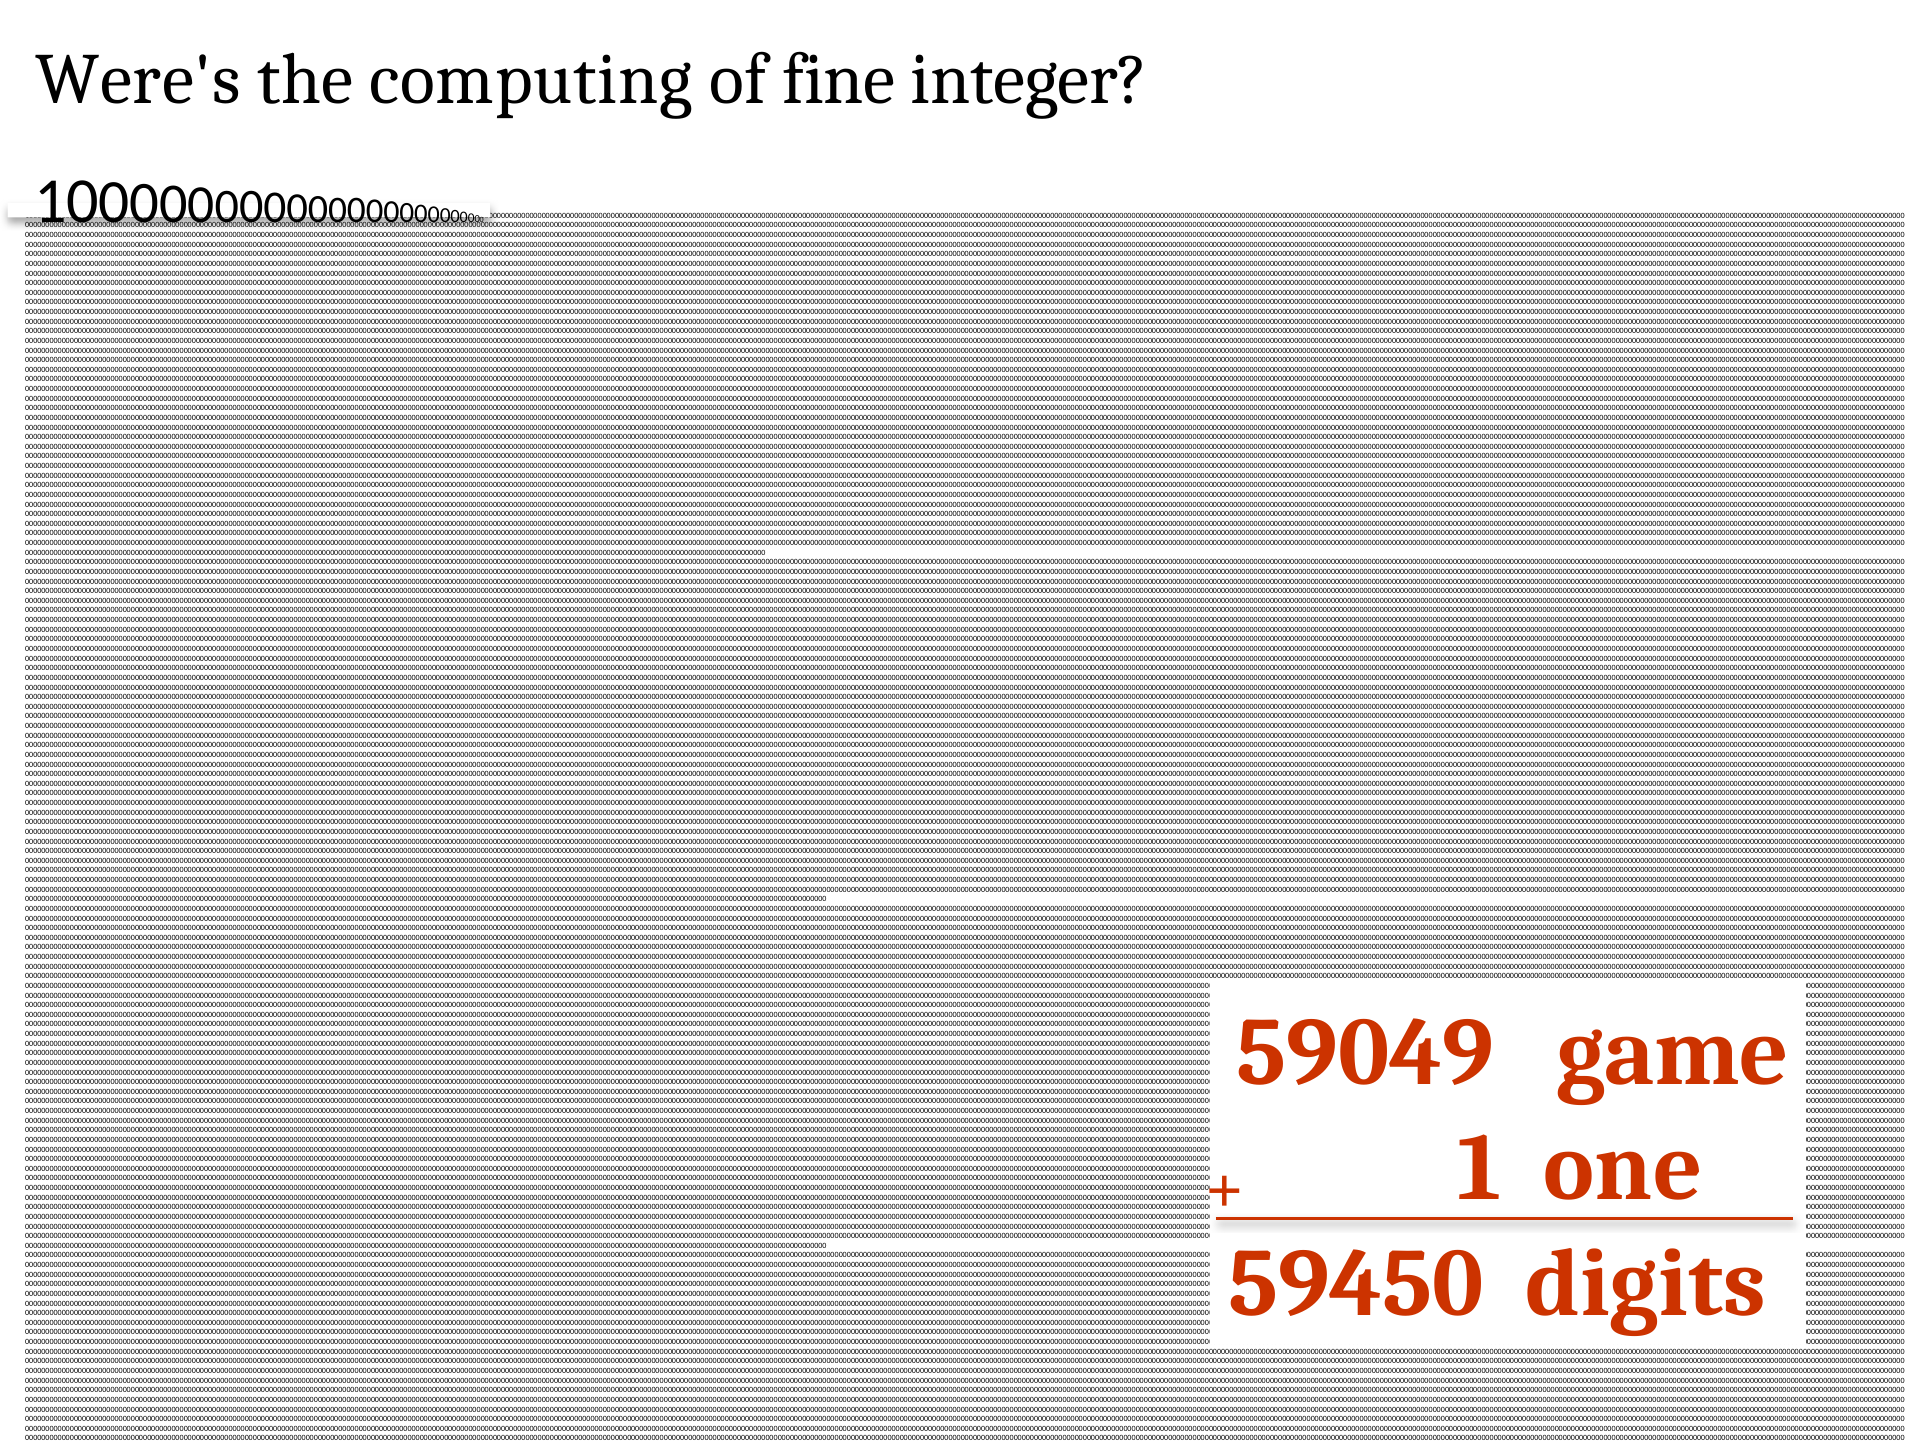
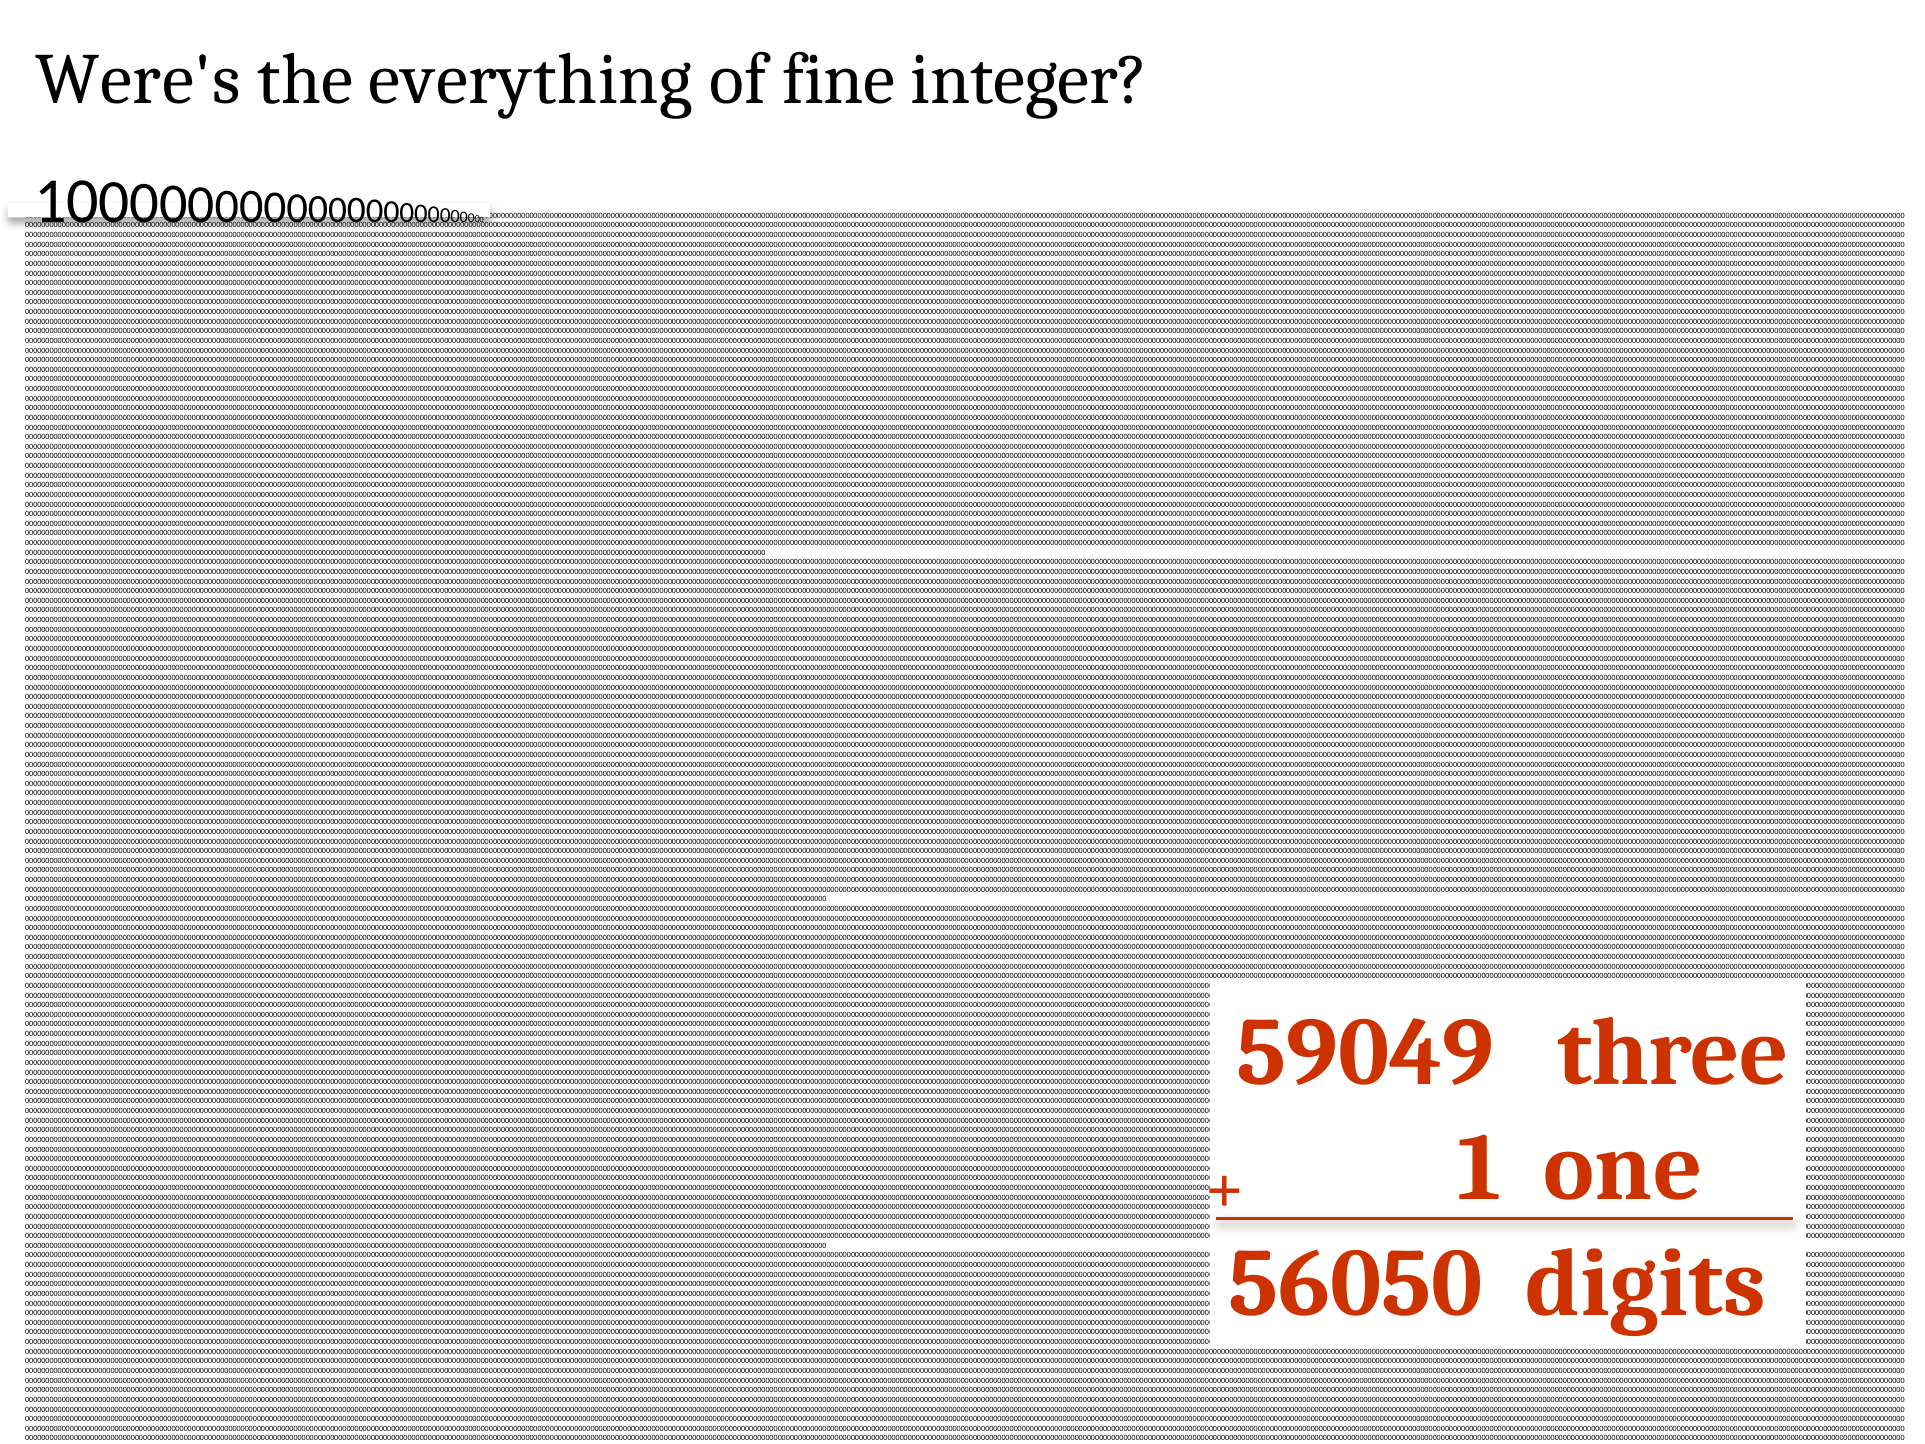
computing: computing -> everything
game: game -> three
59450: 59450 -> 56050
